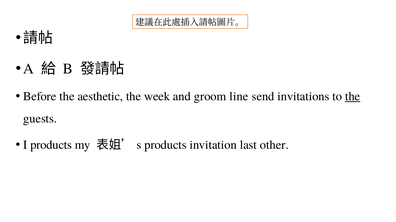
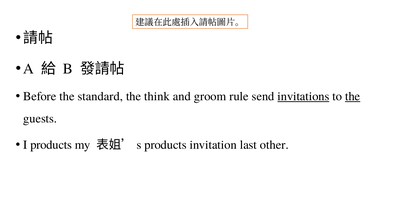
aesthetic: aesthetic -> standard
week: week -> think
line: line -> rule
invitations underline: none -> present
